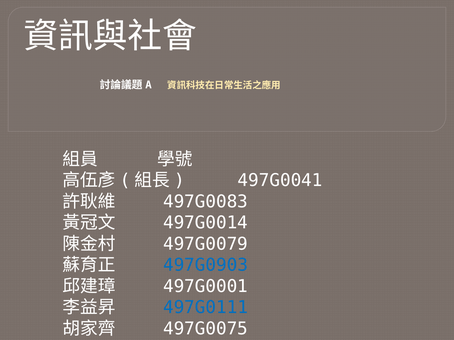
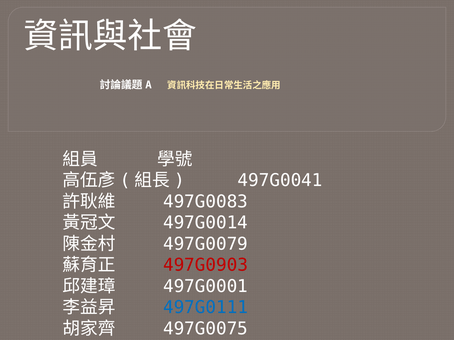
497G0903 colour: blue -> red
